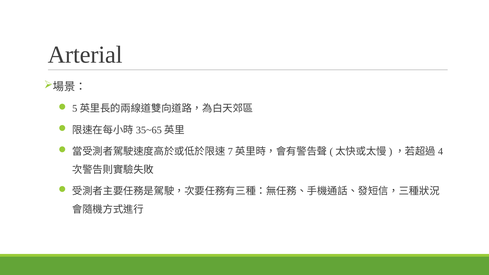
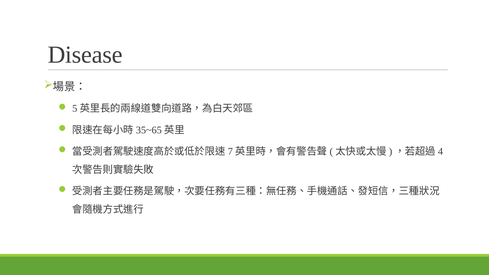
Arterial: Arterial -> Disease
